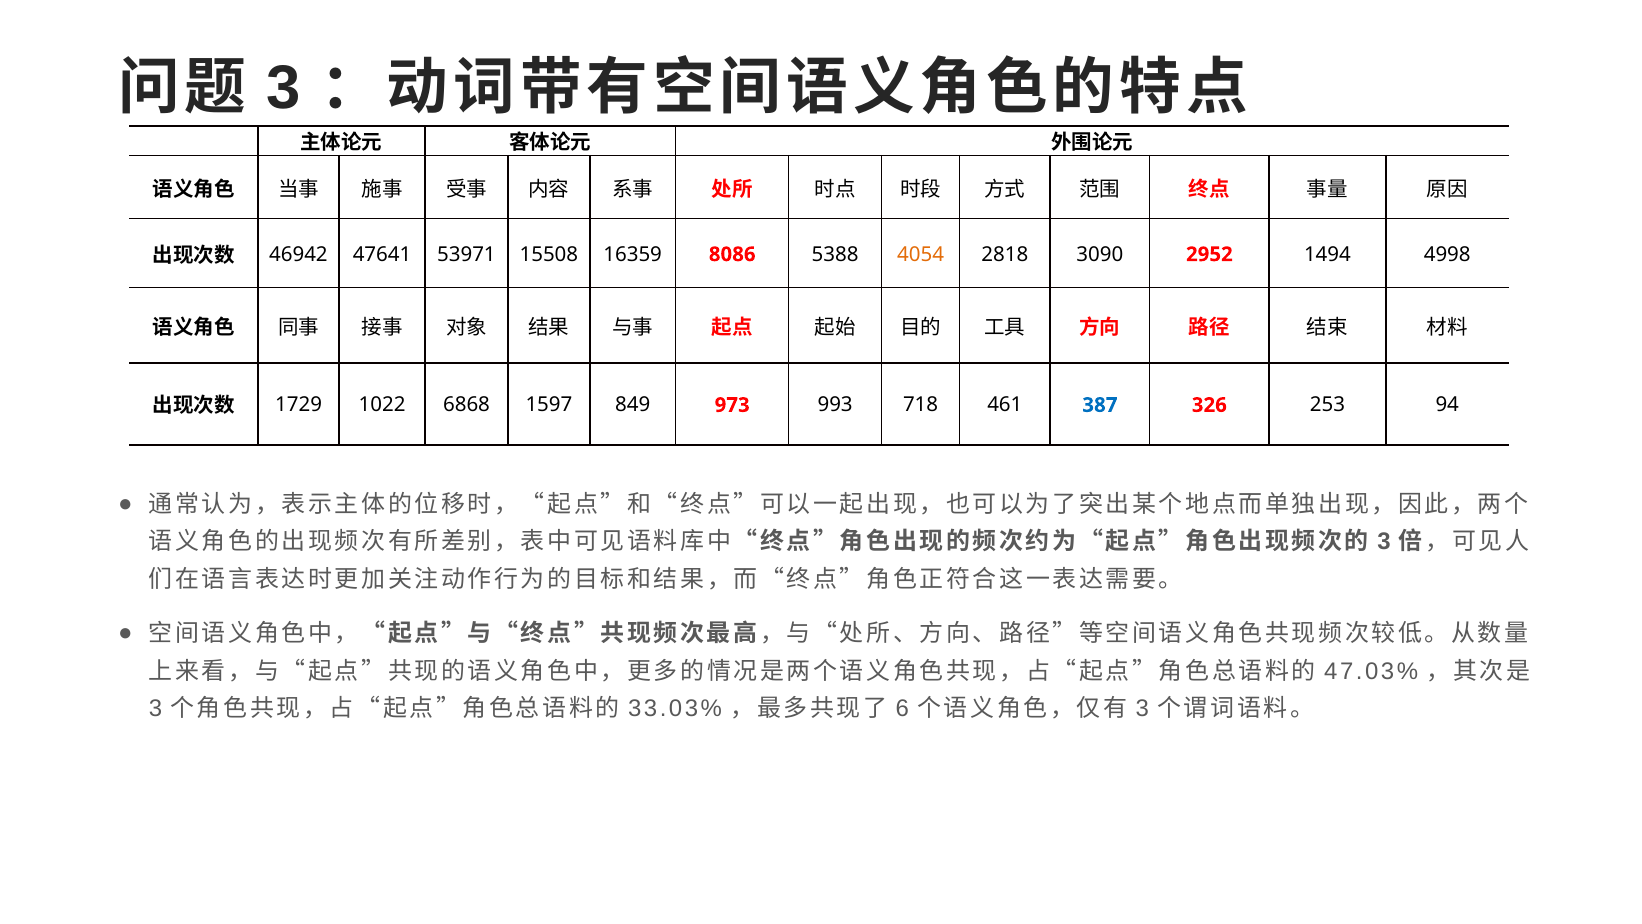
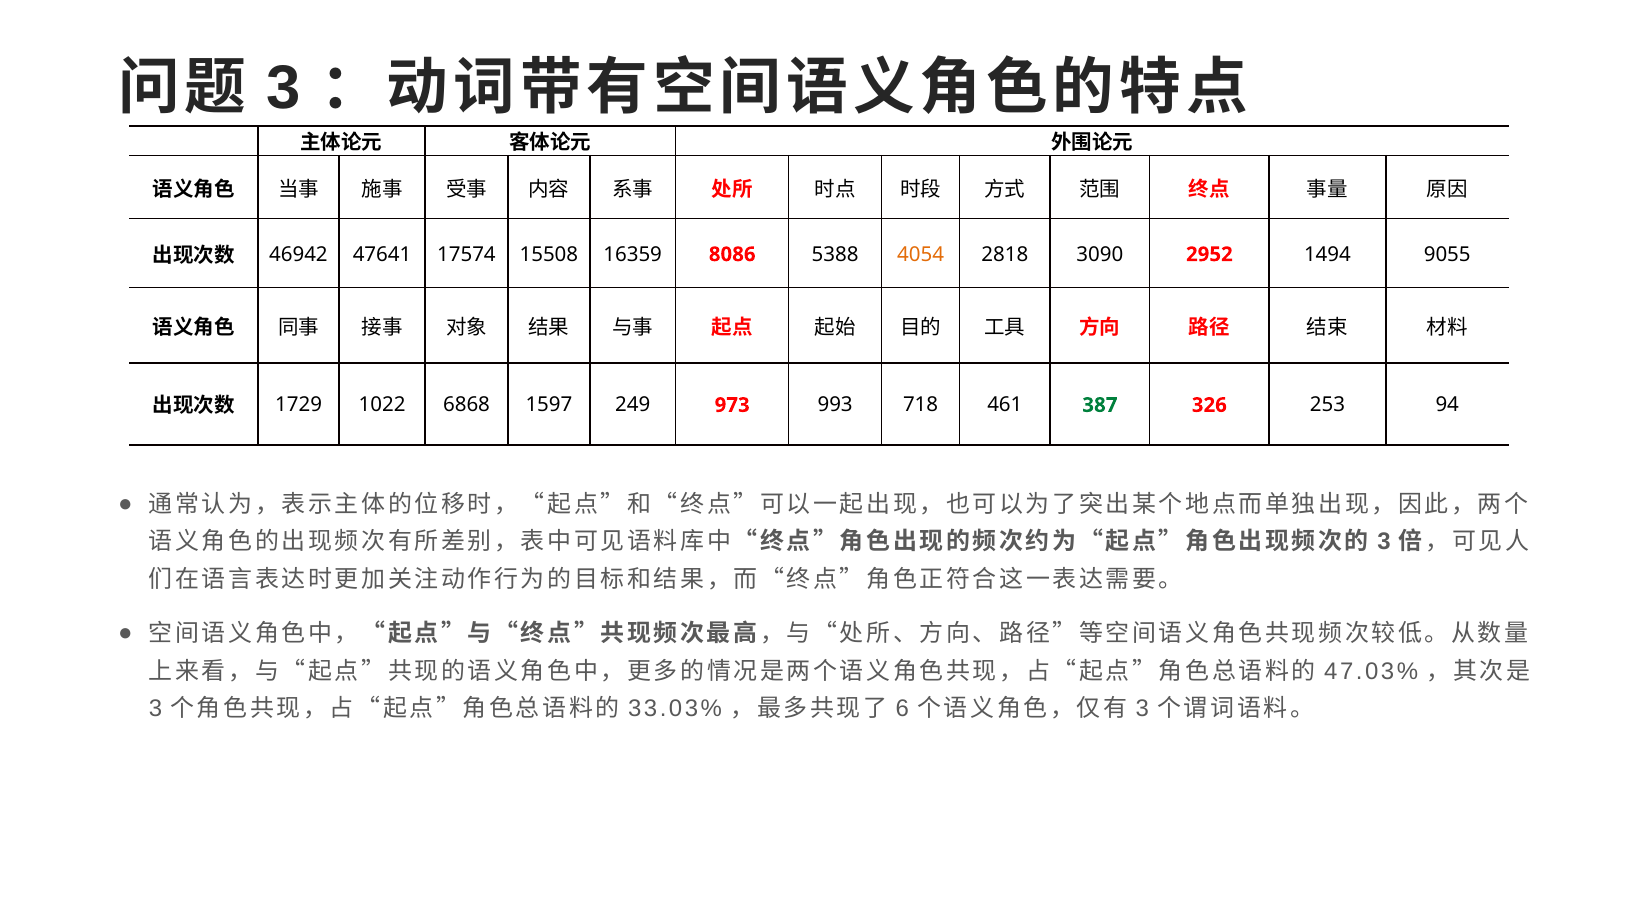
53971: 53971 -> 17574
4998: 4998 -> 9055
849: 849 -> 249
387 colour: blue -> green
